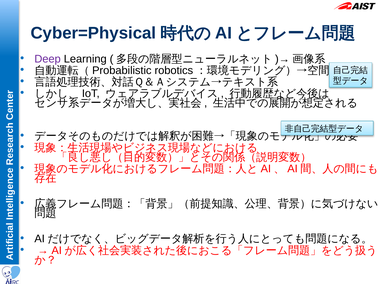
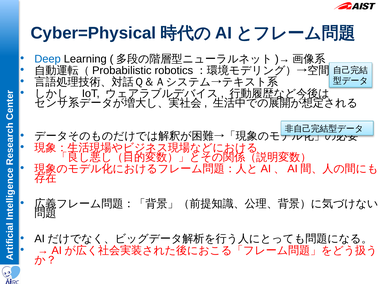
Deep colour: purple -> blue
